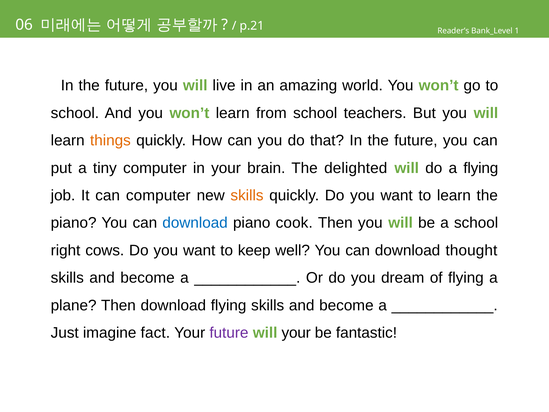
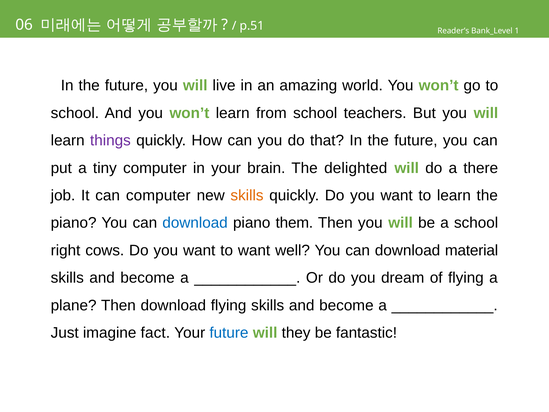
p.21: p.21 -> p.51
things colour: orange -> purple
a flying: flying -> there
cook: cook -> them
to keep: keep -> want
thought: thought -> material
future at (229, 333) colour: purple -> blue
will your: your -> they
